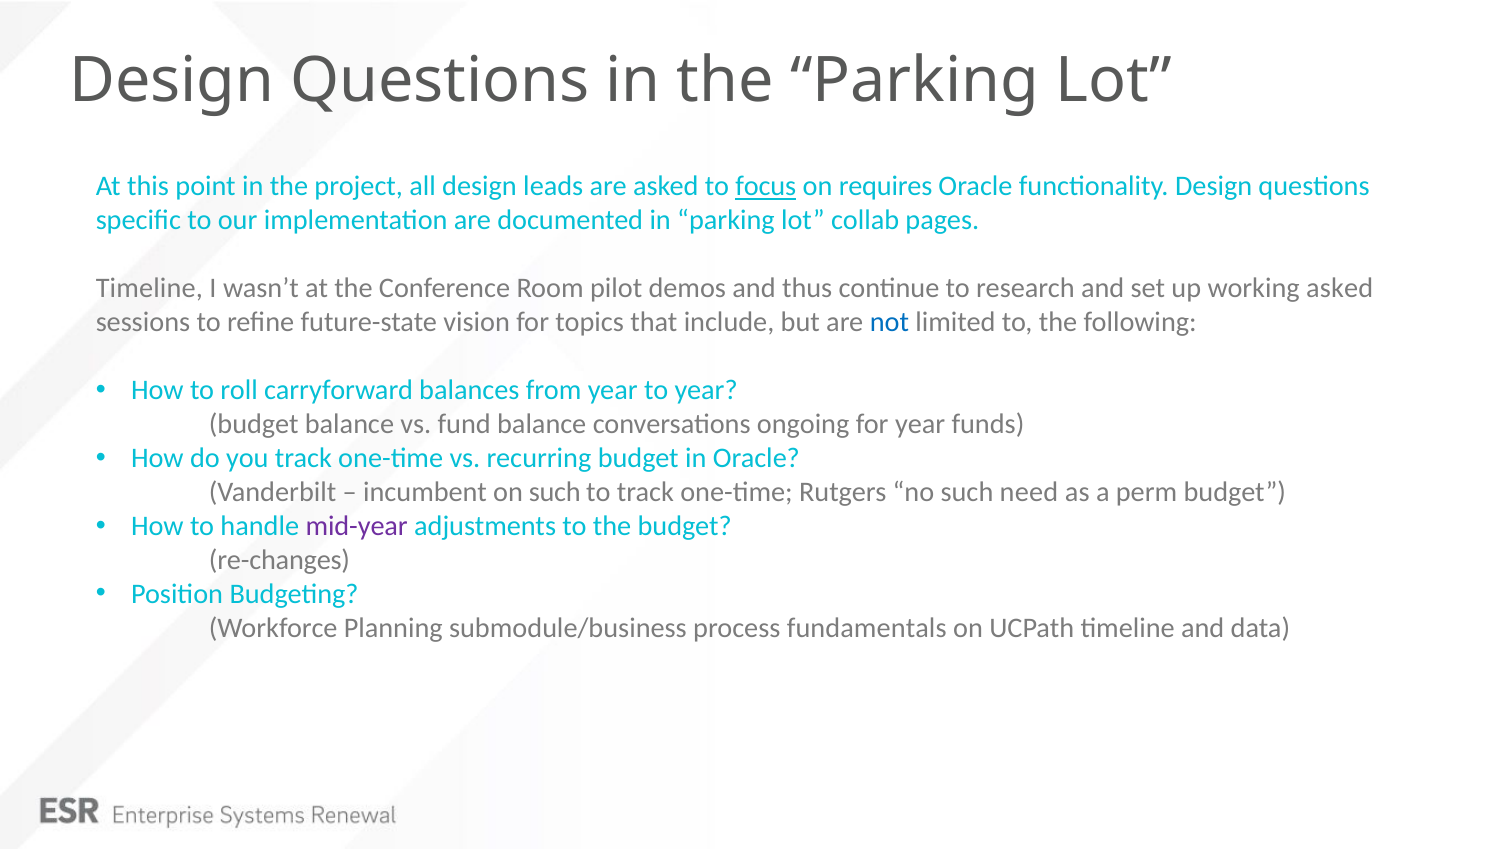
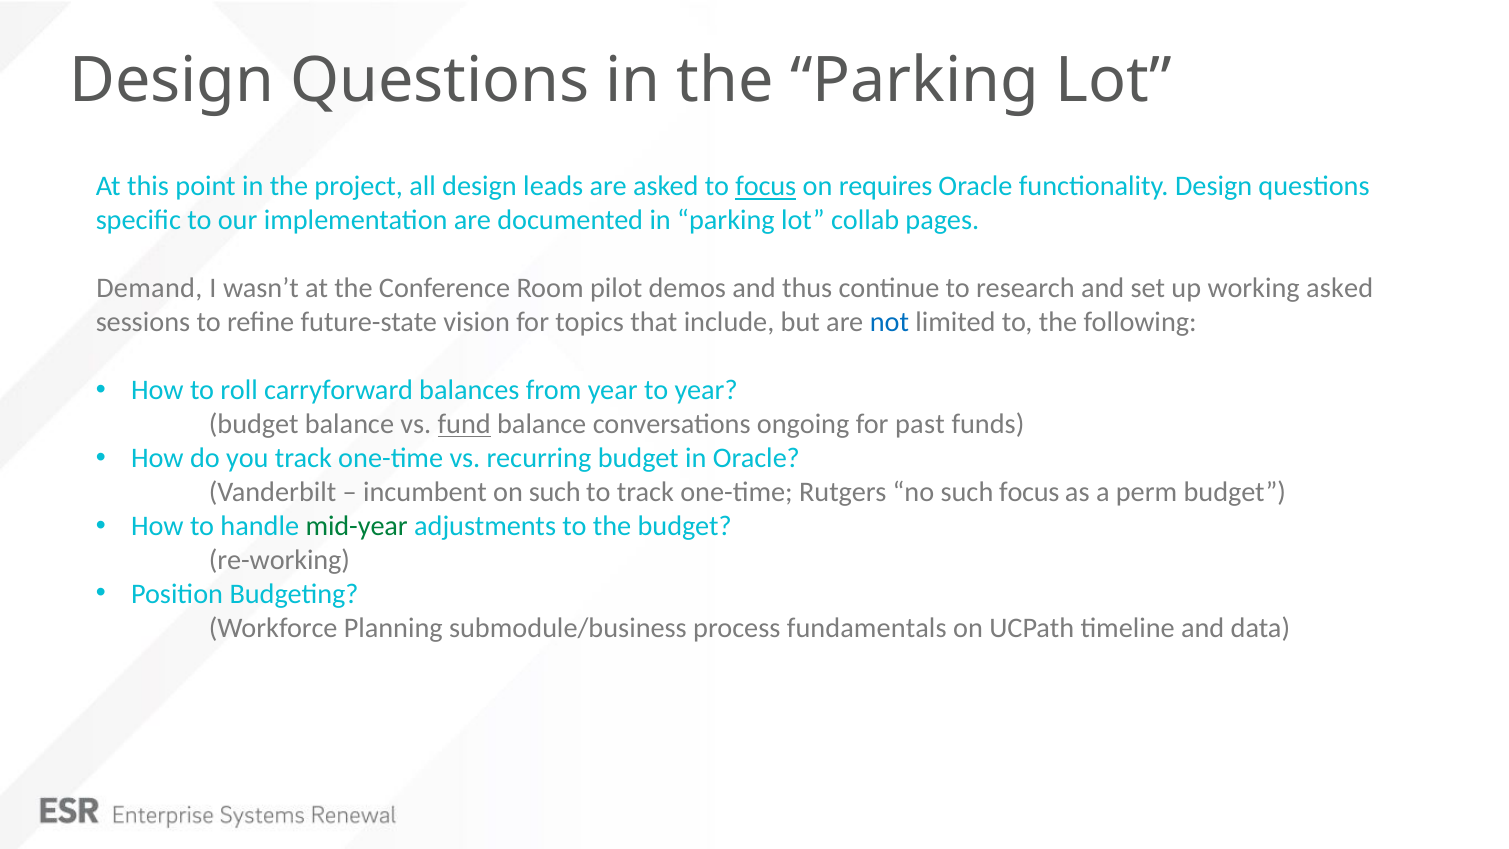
Timeline at (149, 288): Timeline -> Demand
fund underline: none -> present
for year: year -> past
such need: need -> focus
mid-year colour: purple -> green
re-changes: re-changes -> re-working
